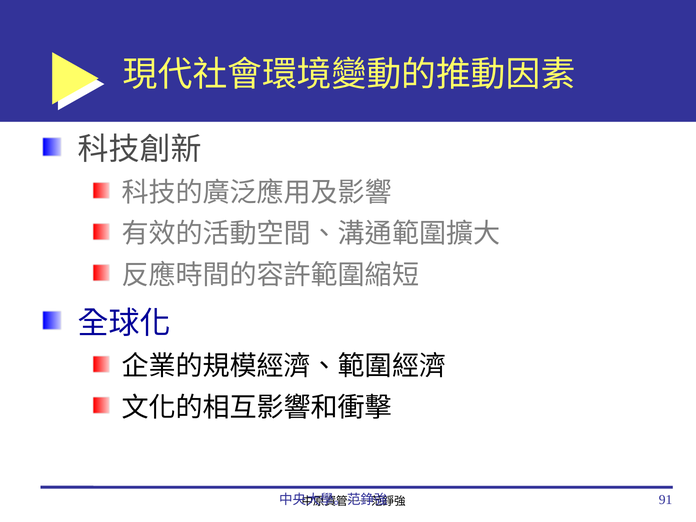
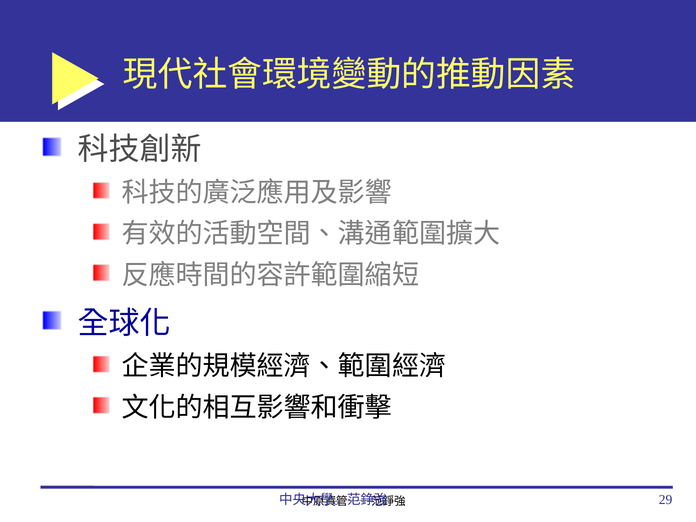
91: 91 -> 29
